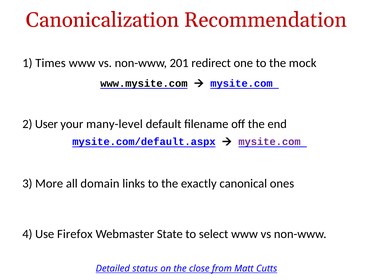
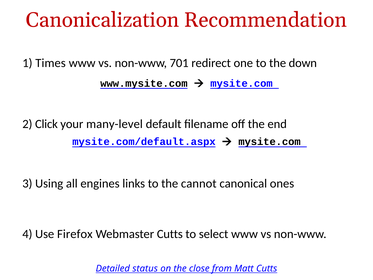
201: 201 -> 701
mock: mock -> down
User: User -> Click
mysite.com at (270, 142) colour: purple -> black
More: More -> Using
domain: domain -> engines
exactly: exactly -> cannot
Webmaster State: State -> Cutts
